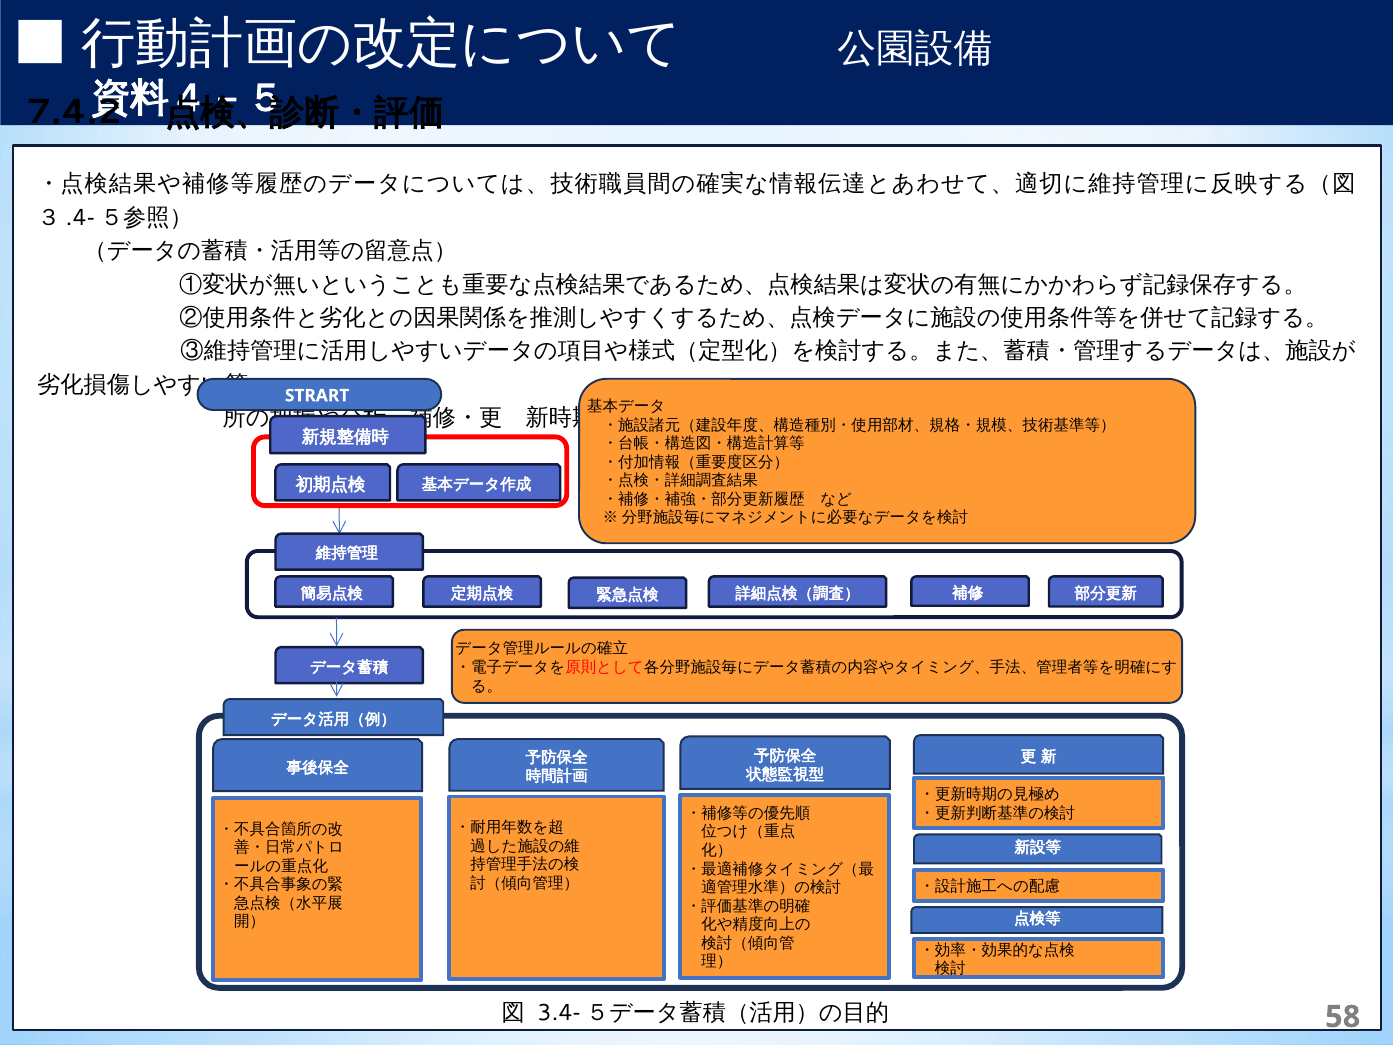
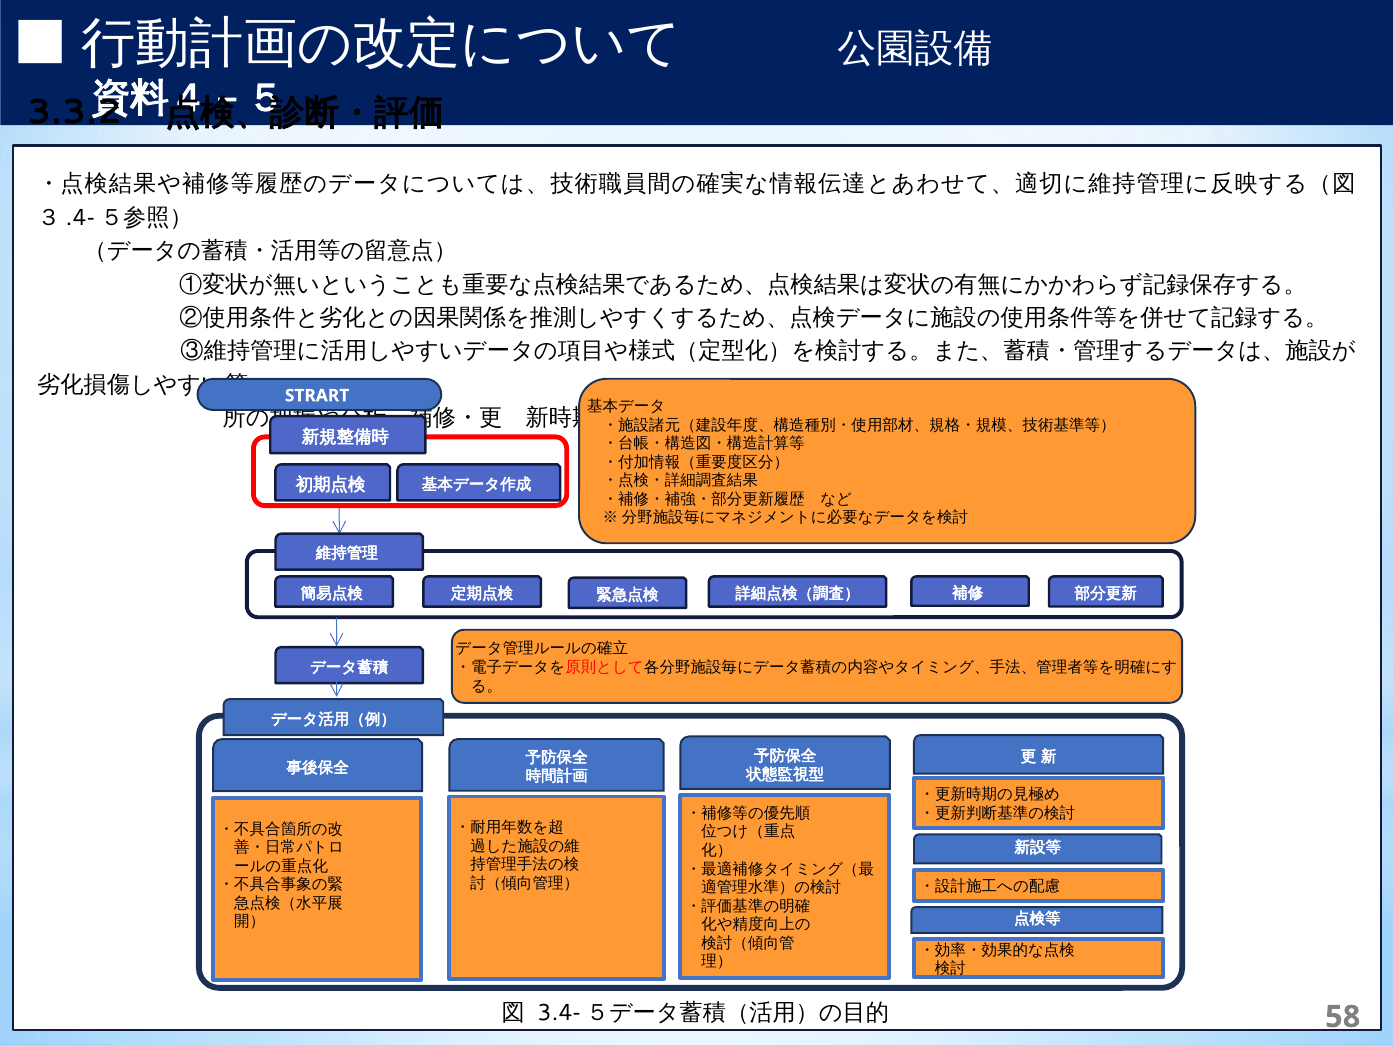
7.4.2: 7.4.2 -> 3.3.2
